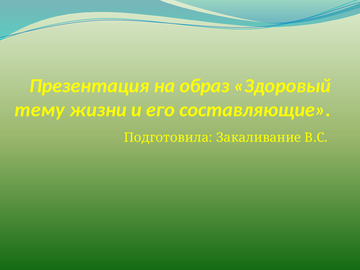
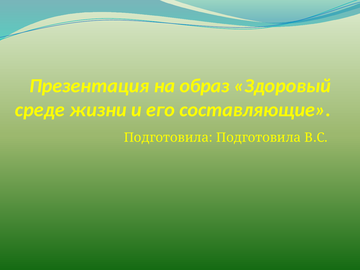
тему: тему -> среде
Подготовила Закаливание: Закаливание -> Подготовила
